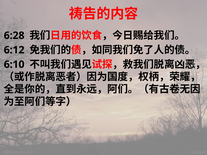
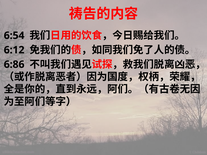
6:28: 6:28 -> 6:54
6:10: 6:10 -> 6:86
